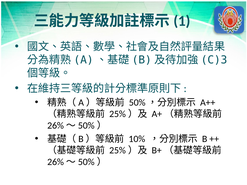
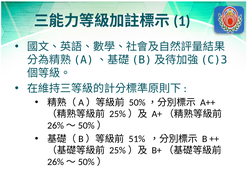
10%: 10% -> 51%
